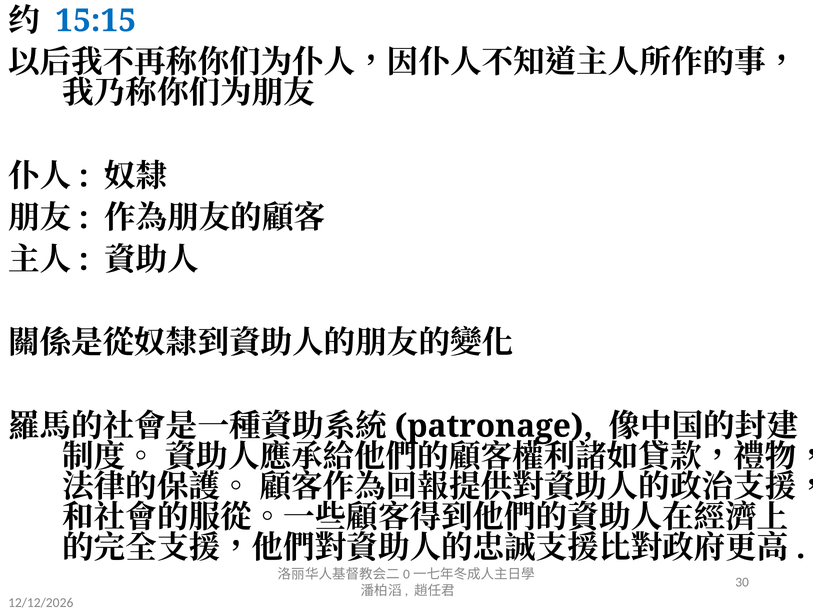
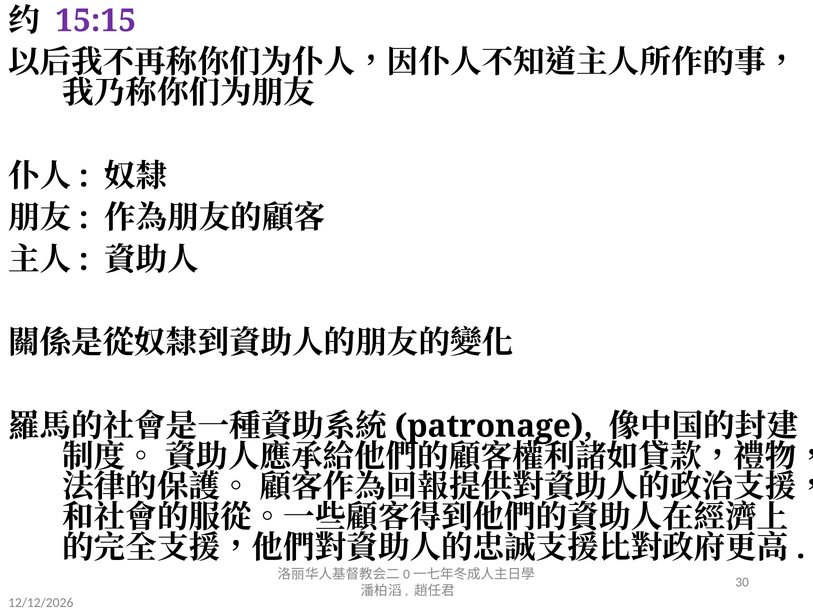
15:15 colour: blue -> purple
